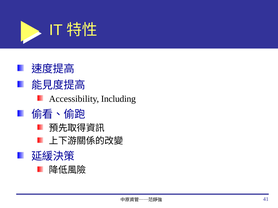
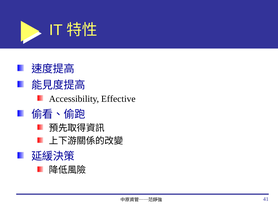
Including: Including -> Effective
